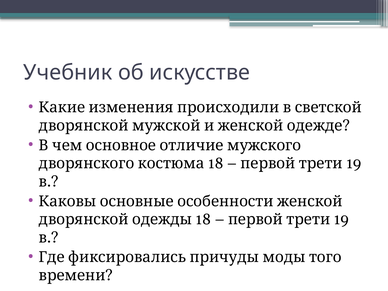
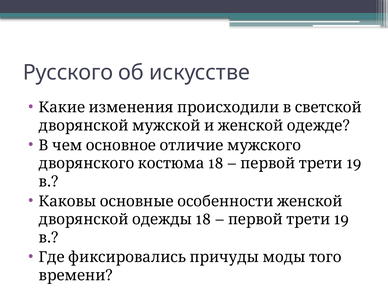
Учебник: Учебник -> Русского
